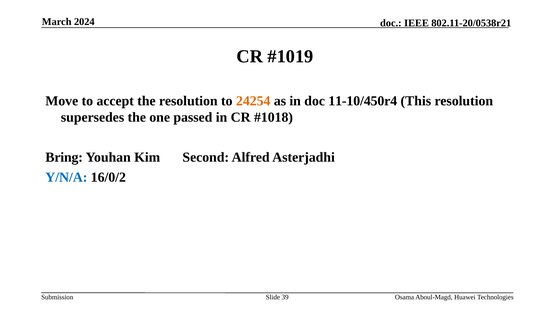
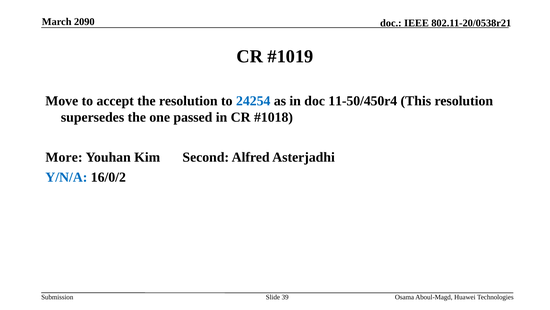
2024: 2024 -> 2090
24254 colour: orange -> blue
11-10/450r4: 11-10/450r4 -> 11-50/450r4
Bring: Bring -> More
